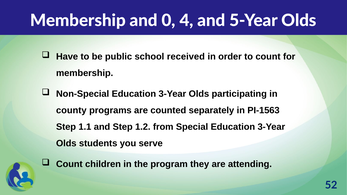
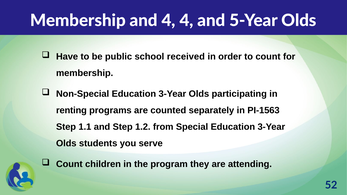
and 0: 0 -> 4
county: county -> renting
